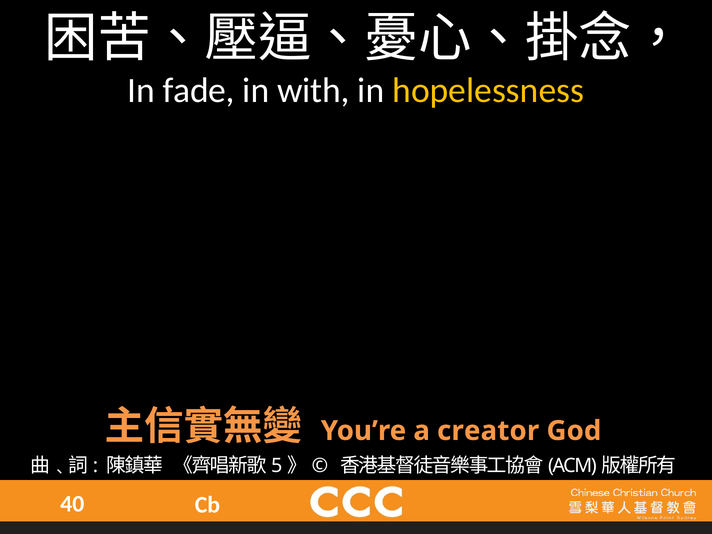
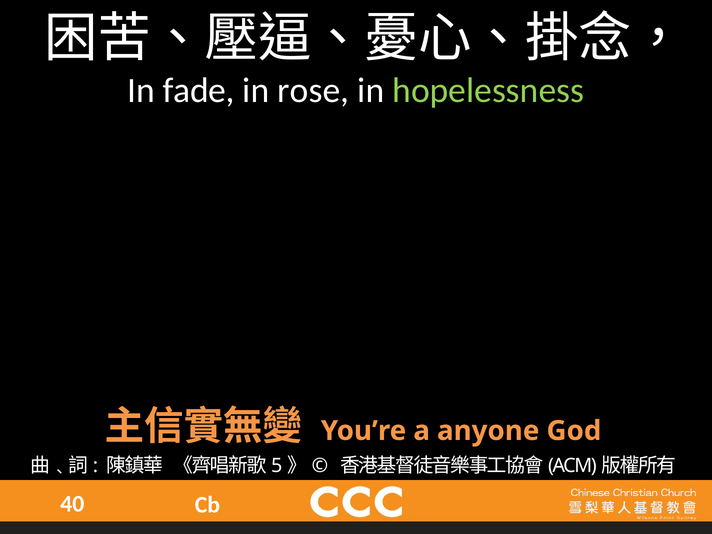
with: with -> rose
hopelessness colour: yellow -> light green
creator: creator -> anyone
